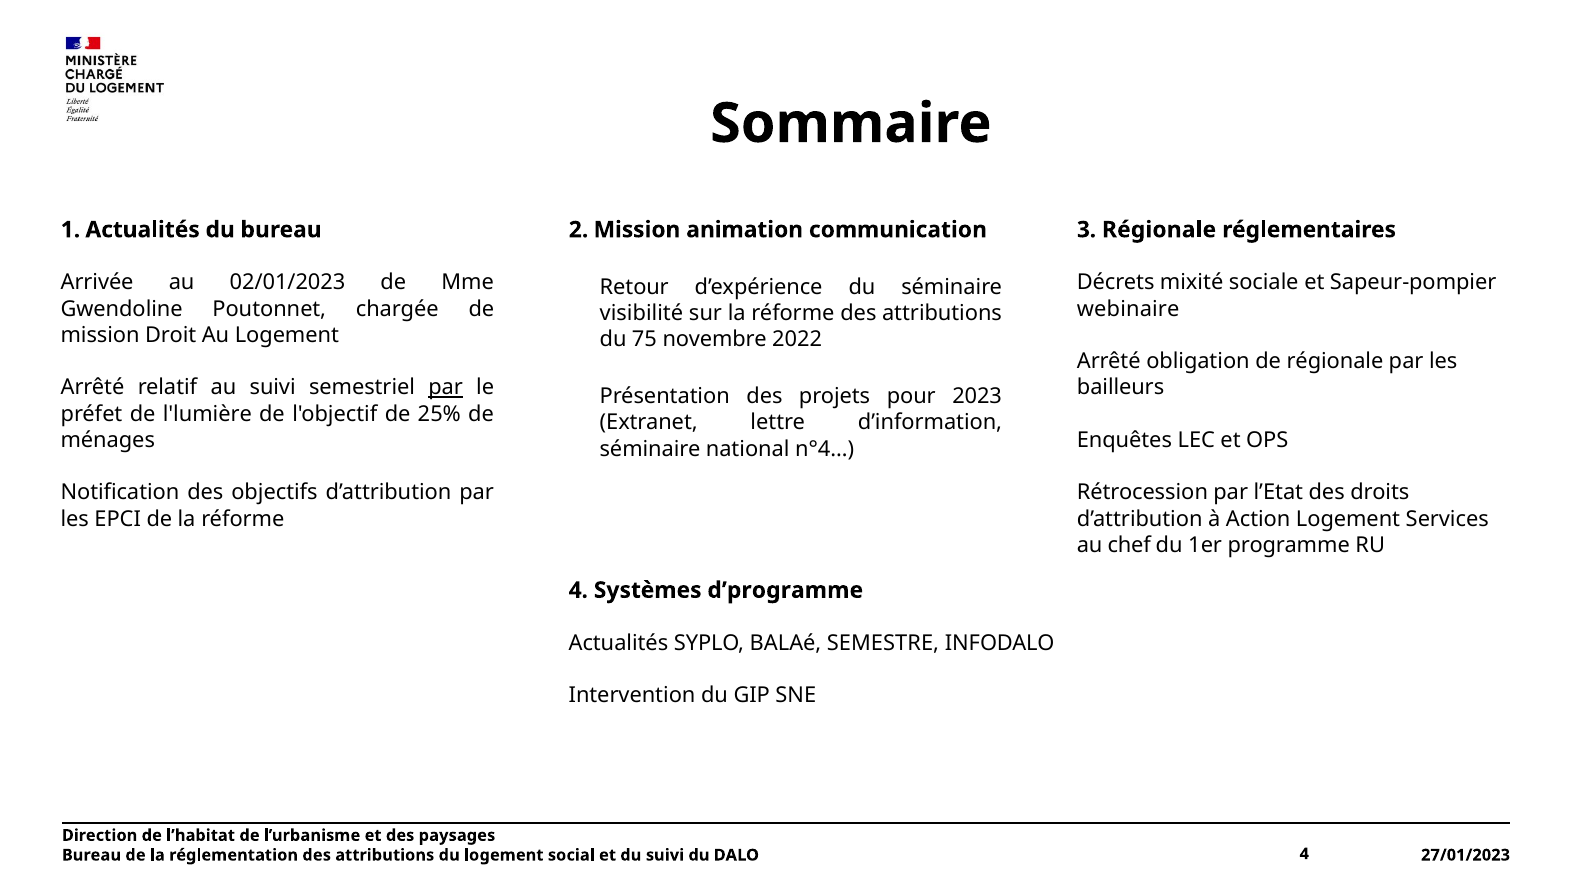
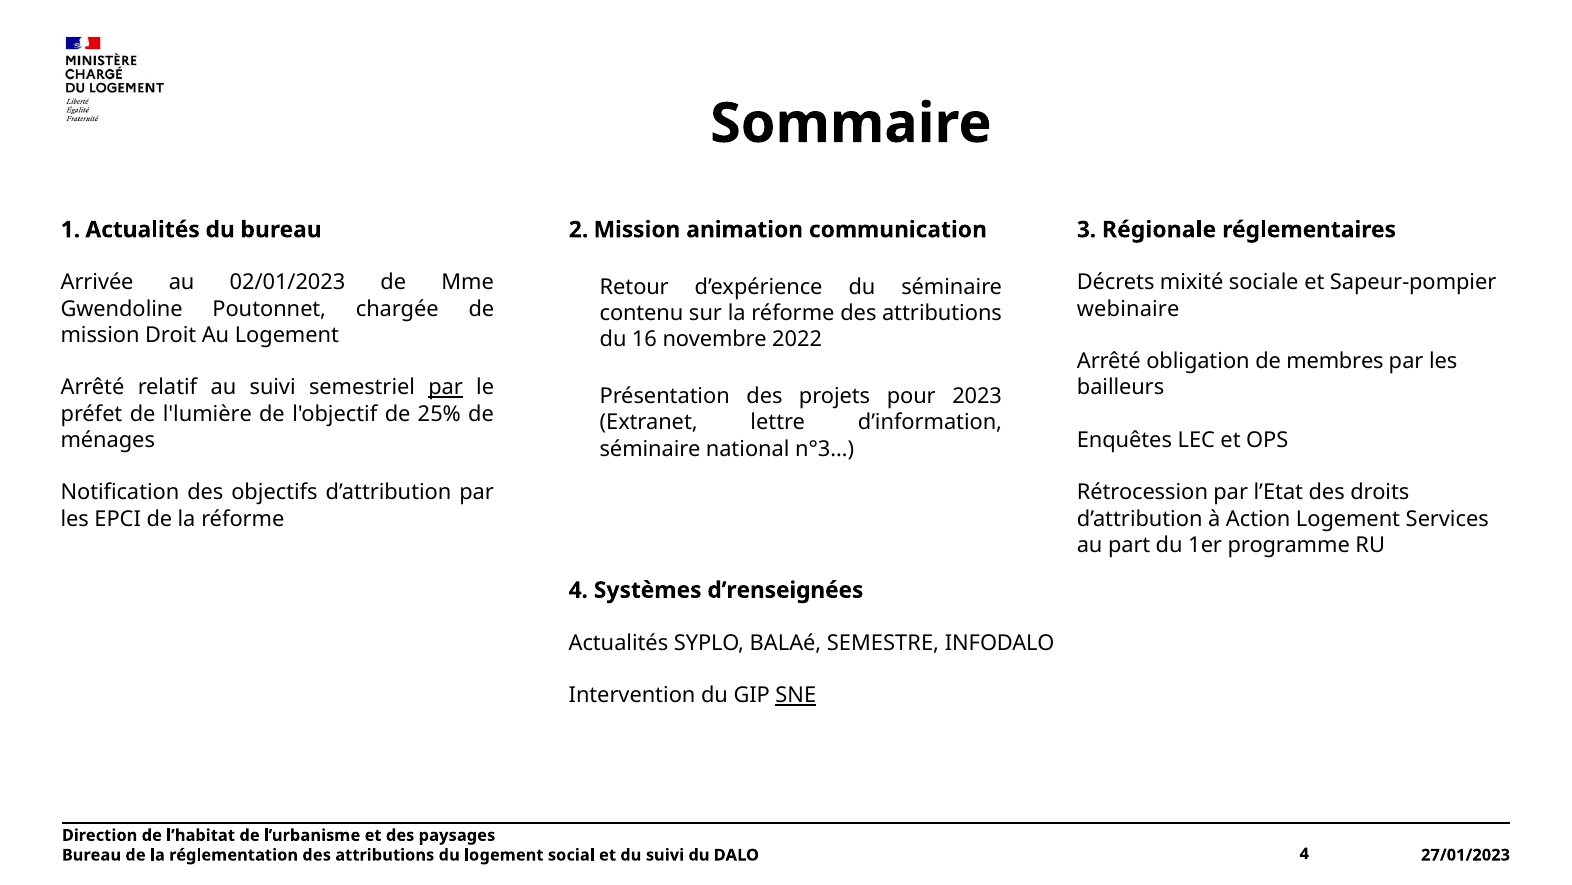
visibilité: visibilité -> contenu
75: 75 -> 16
de régionale: régionale -> membres
n°4…: n°4… -> n°3…
chef: chef -> part
d’programme: d’programme -> d’renseignées
SNE underline: none -> present
